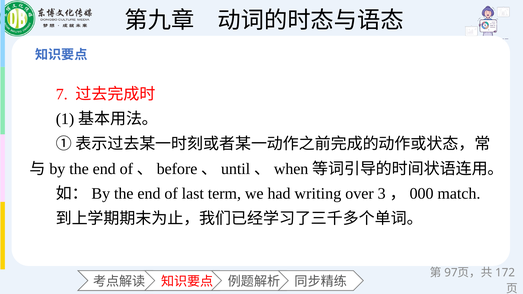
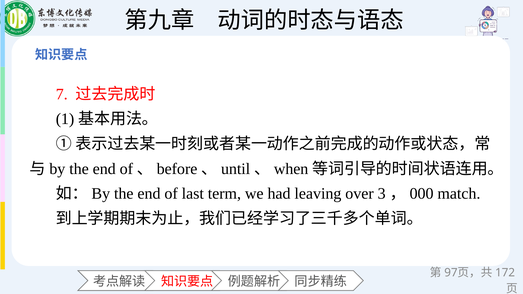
writing: writing -> leaving
